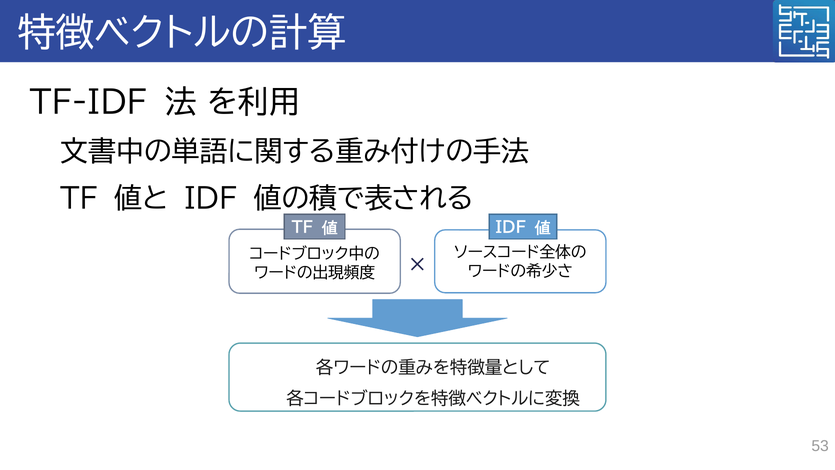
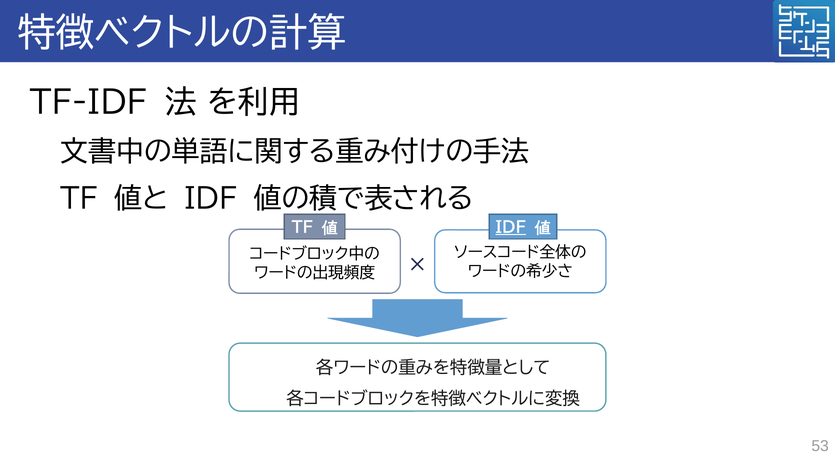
IDF at (511, 228) underline: none -> present
